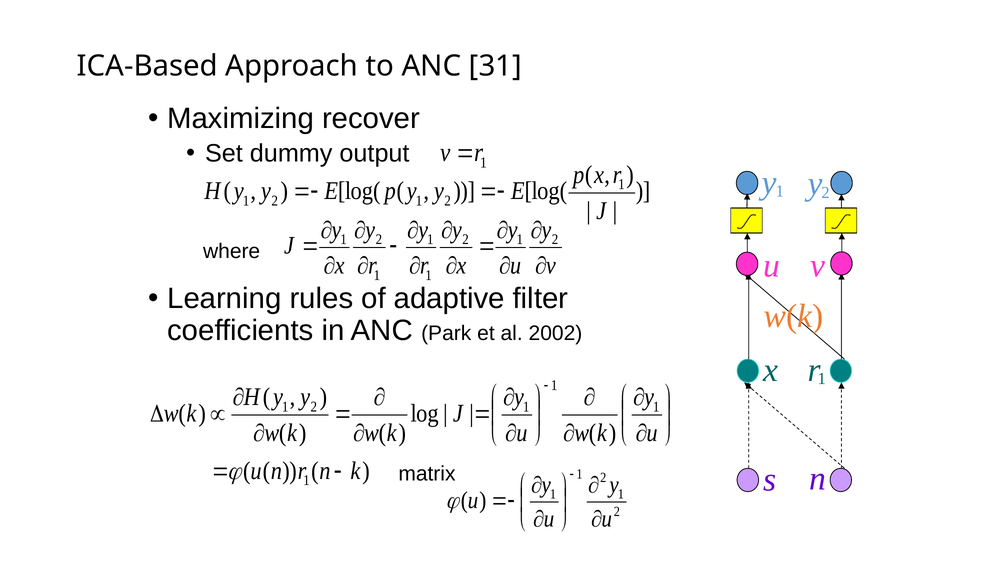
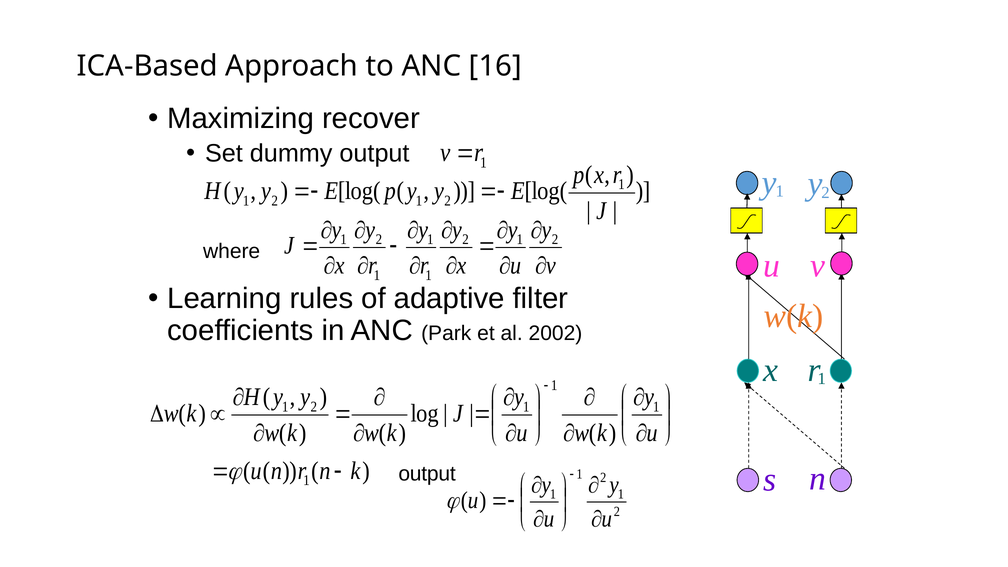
31: 31 -> 16
matrix at (427, 474): matrix -> output
